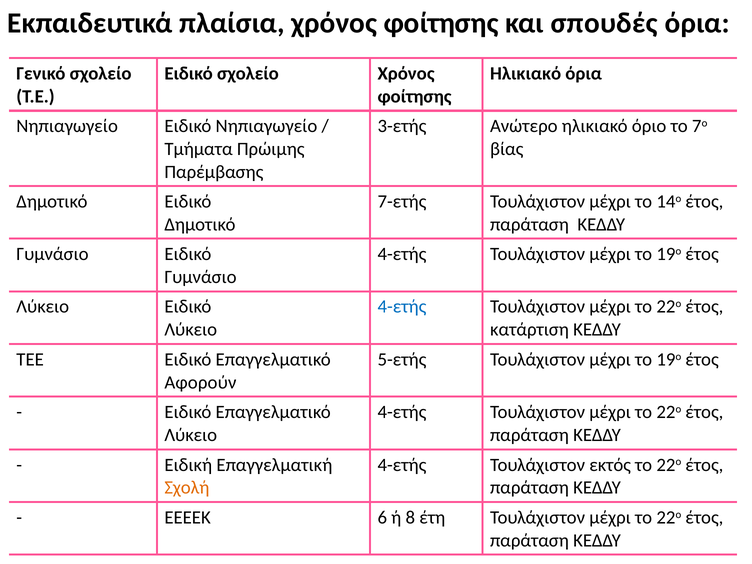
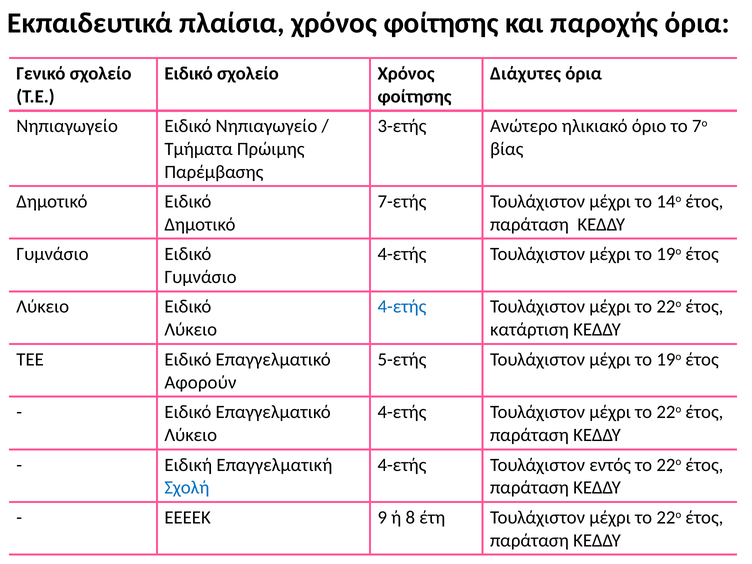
σπουδές: σπουδές -> παροχής
Ηλικιακό at (526, 74): Ηλικιακό -> Διάχυτες
εκτός: εκτός -> εντός
Σχολή colour: orange -> blue
6: 6 -> 9
